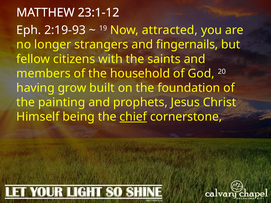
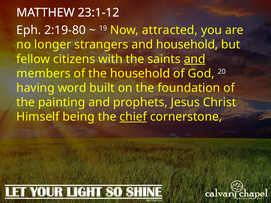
2:19-93: 2:19-93 -> 2:19-80
and fingernails: fingernails -> household
and at (195, 59) underline: none -> present
grow: grow -> word
